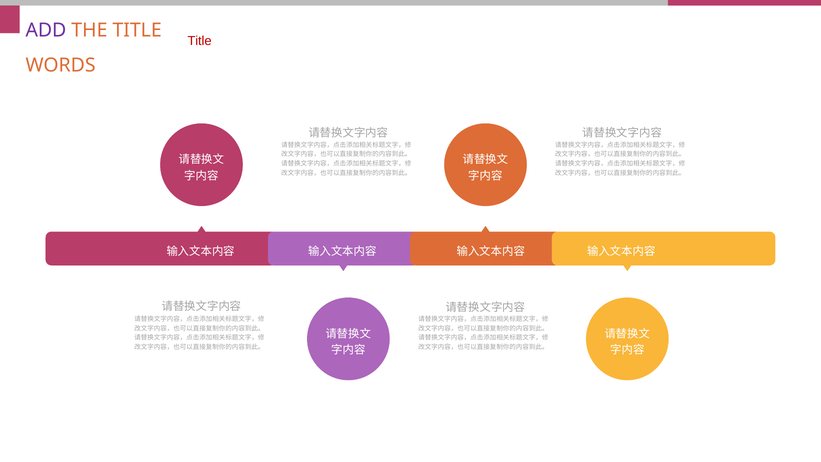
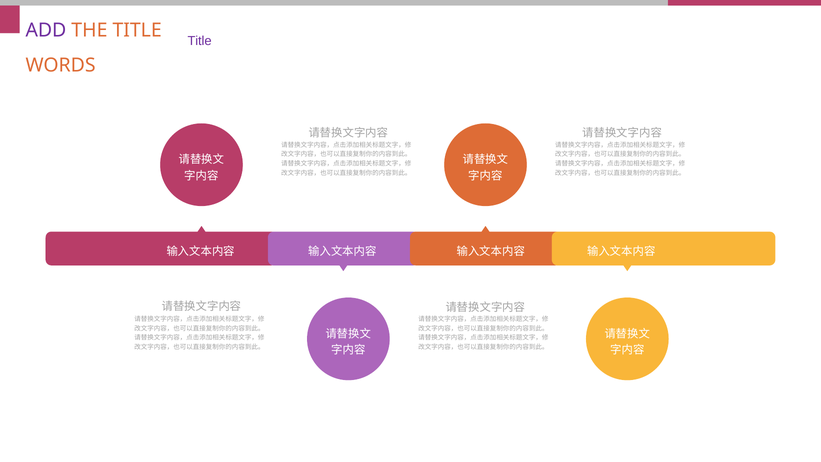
Title at (200, 41) colour: red -> purple
